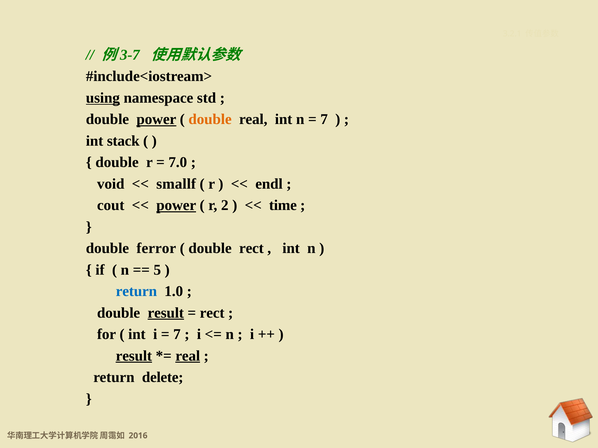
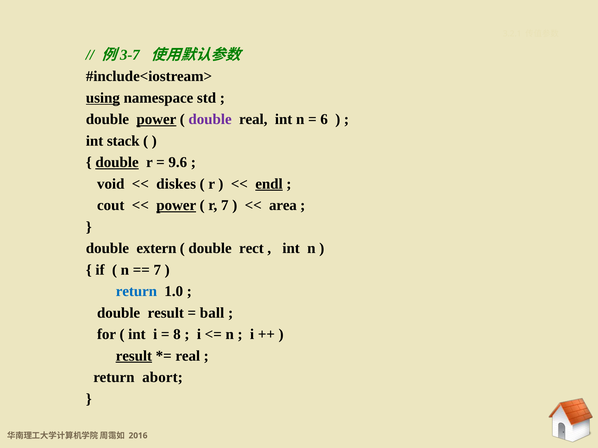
double at (210, 119) colour: orange -> purple
7 at (324, 119): 7 -> 6
double at (117, 163) underline: none -> present
7.0: 7.0 -> 9.6
smallf: smallf -> diskes
endl underline: none -> present
r 2: 2 -> 7
time: time -> area
ferror: ferror -> extern
5 at (157, 270): 5 -> 7
result at (166, 313) underline: present -> none
rect at (212, 313): rect -> ball
7 at (177, 335): 7 -> 8
real at (188, 356) underline: present -> none
delete: delete -> abort
